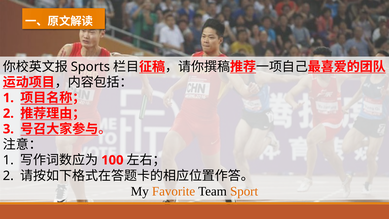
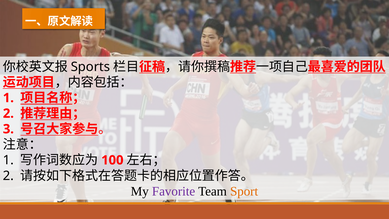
Favorite colour: orange -> purple
